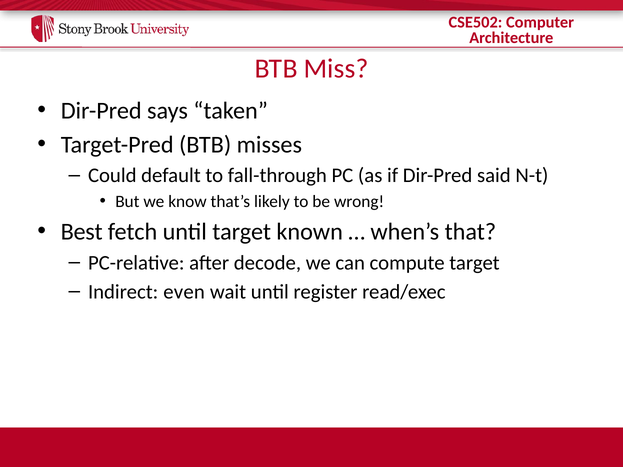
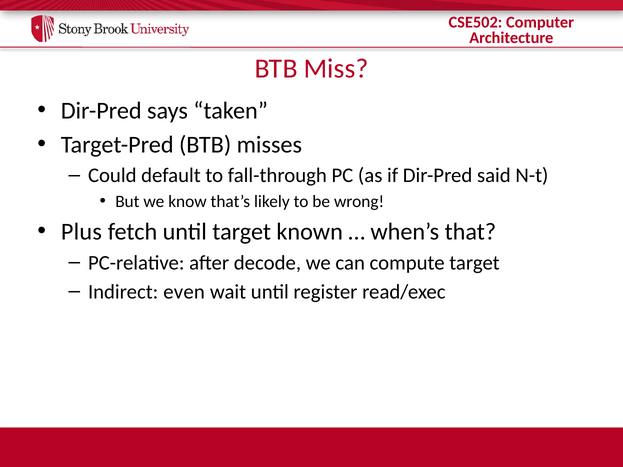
Best: Best -> Plus
